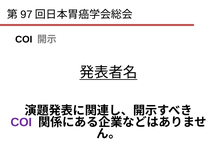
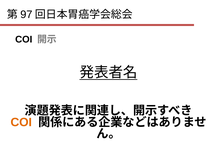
COI at (21, 122) colour: purple -> orange
